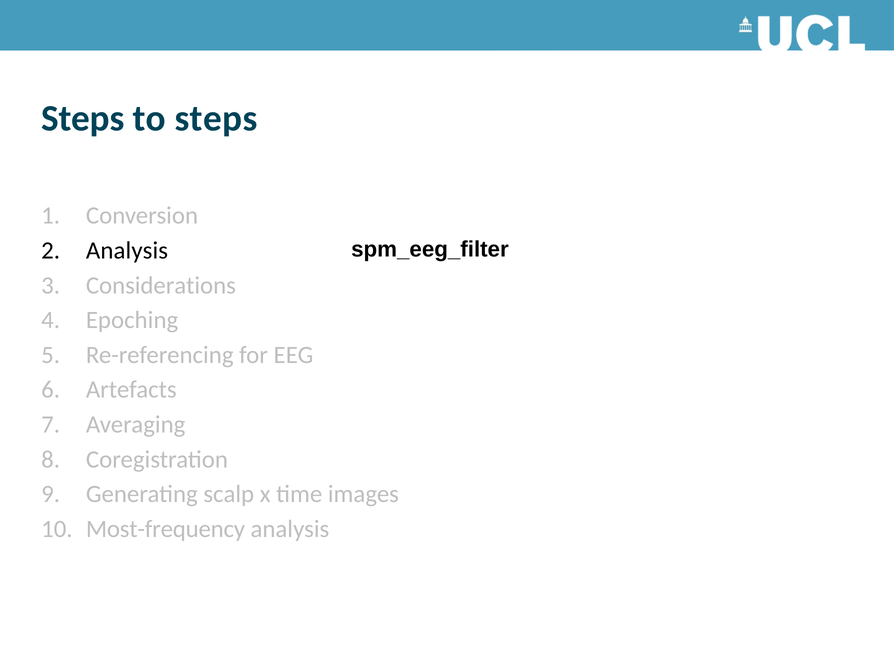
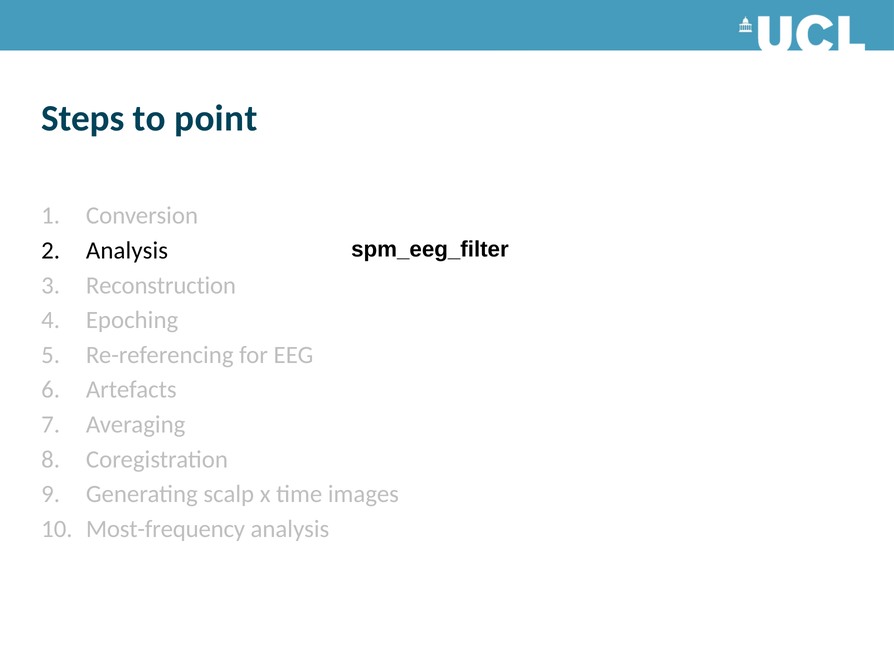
to steps: steps -> point
Considerations: Considerations -> Reconstruction
